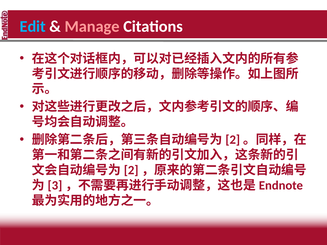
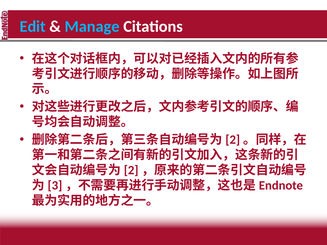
Manage colour: pink -> light blue
